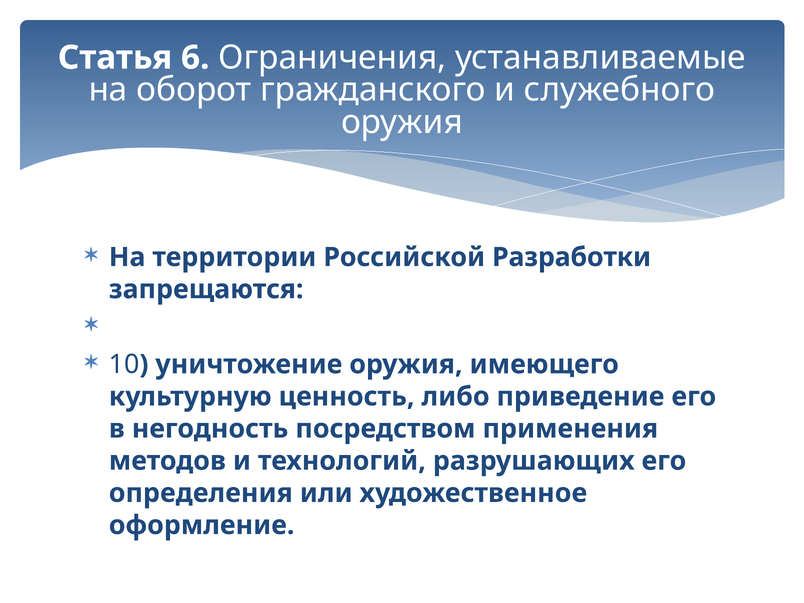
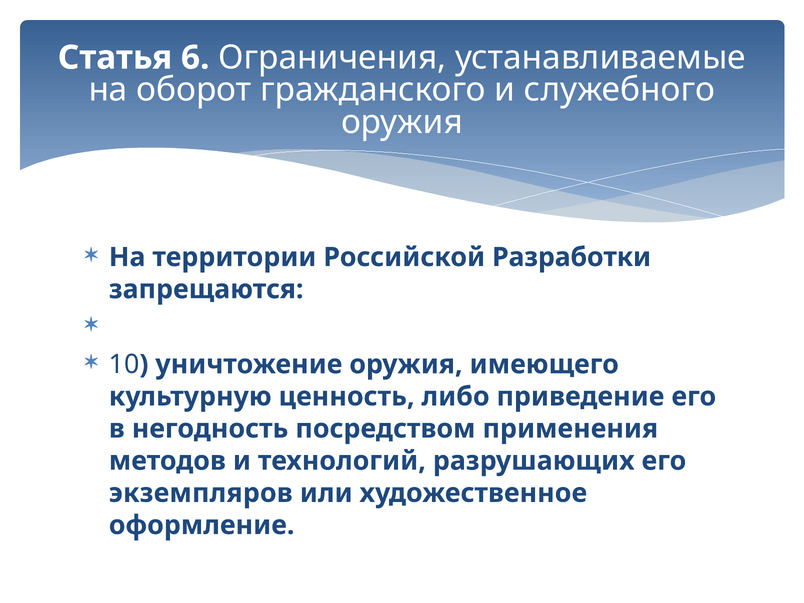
определения: определения -> экземпляров
